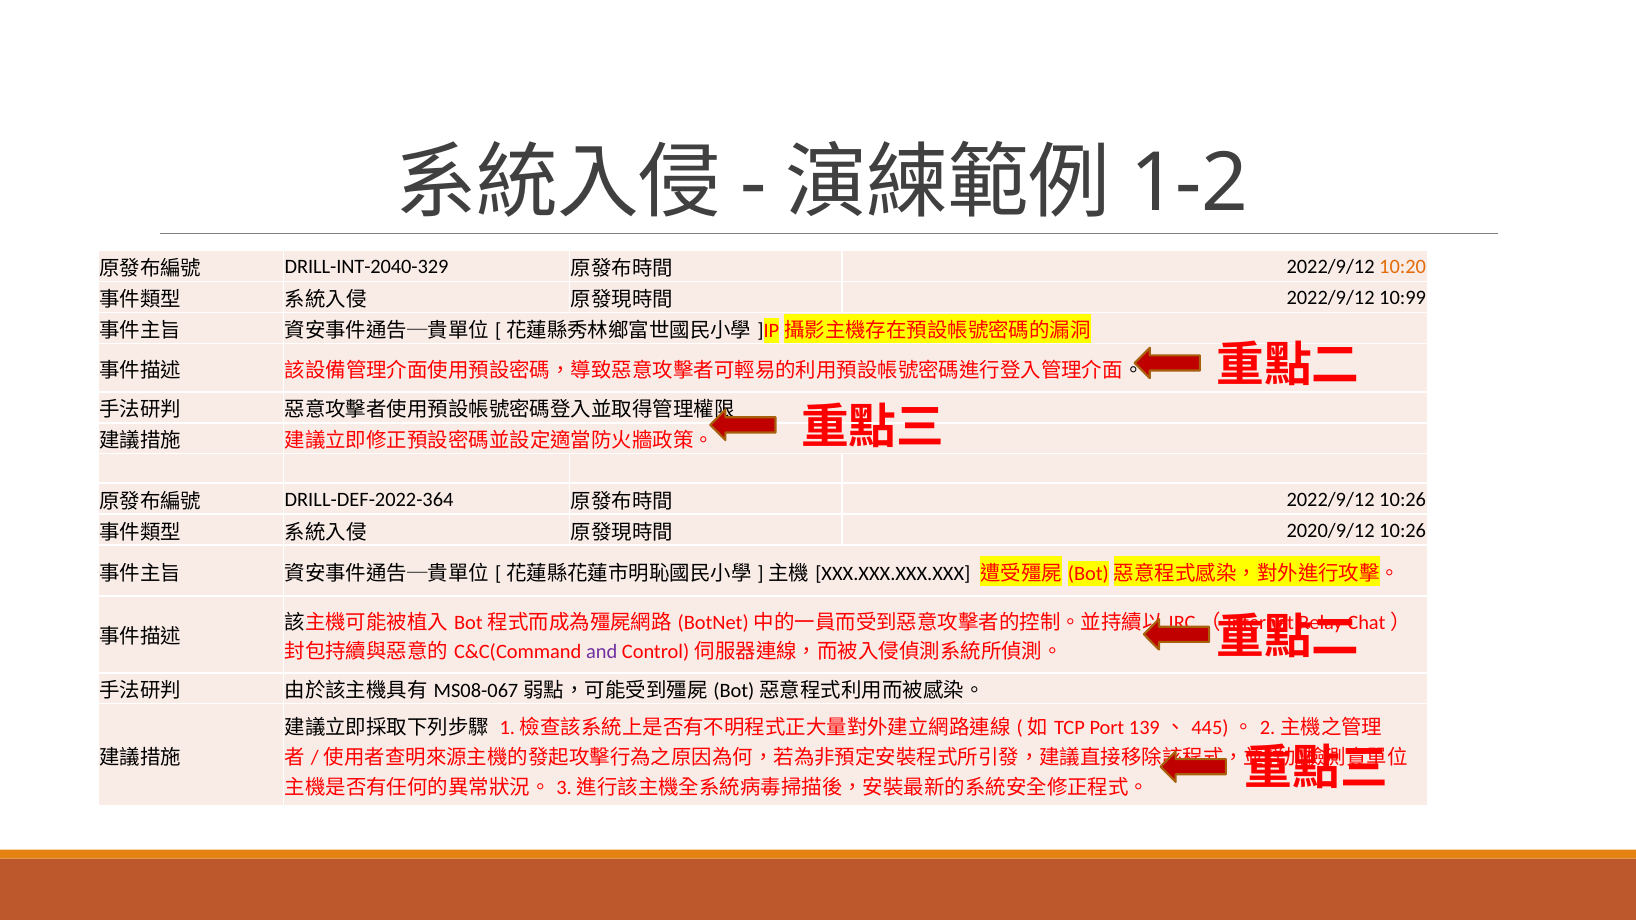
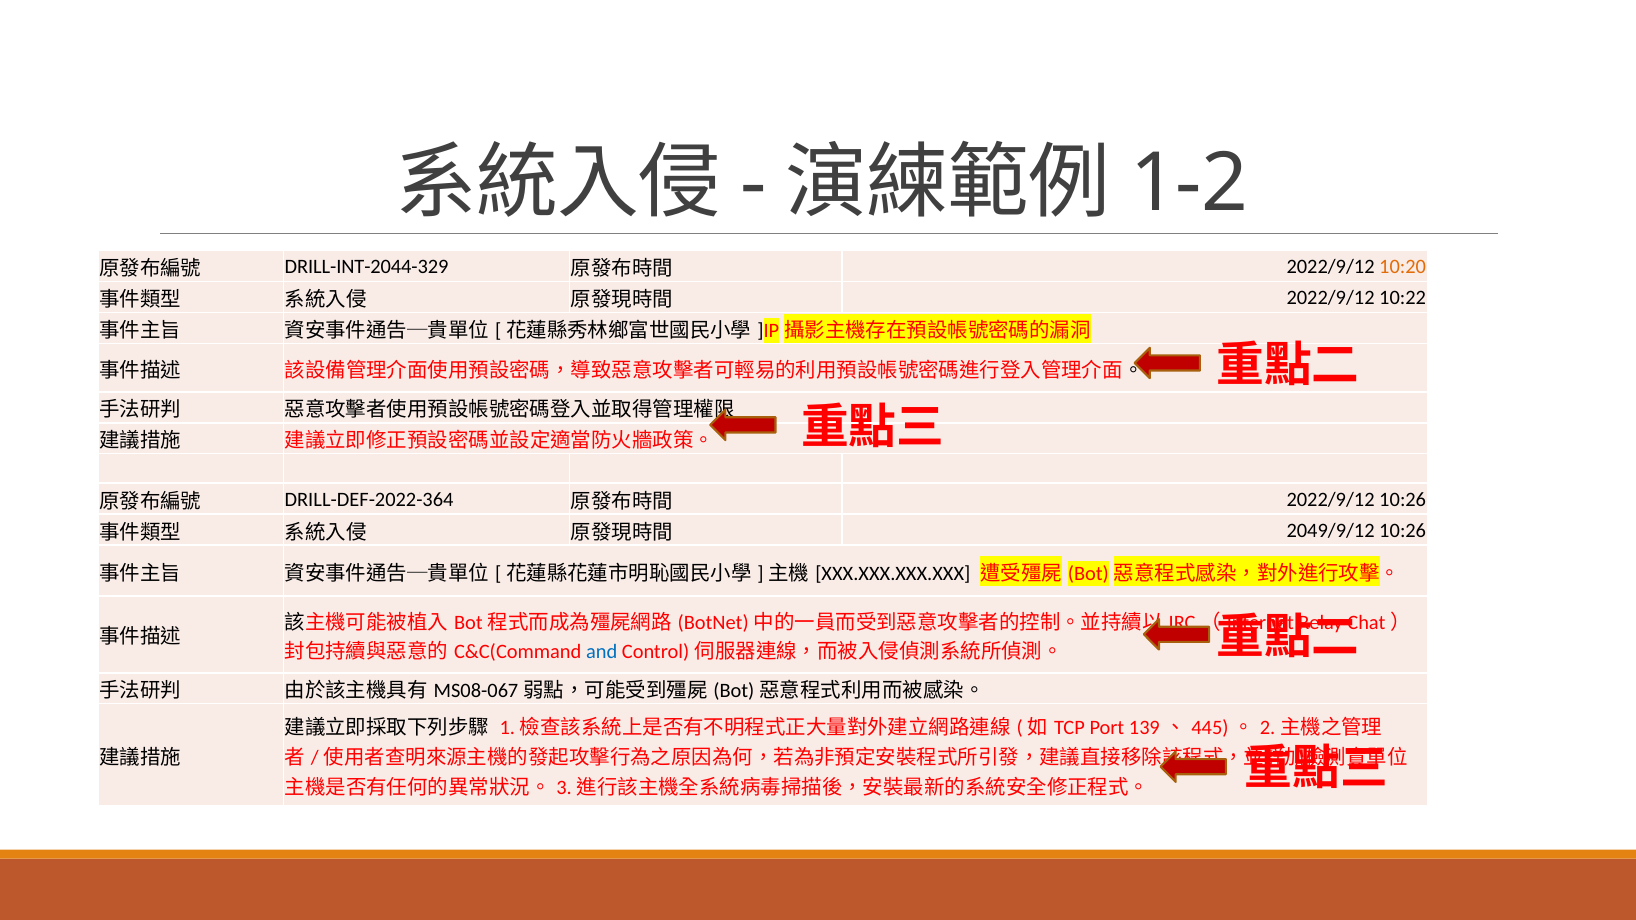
DRILL-INT-2040-329: DRILL-INT-2040-329 -> DRILL-INT-2044-329
10:99: 10:99 -> 10:22
2020/9/12: 2020/9/12 -> 2049/9/12
and colour: purple -> blue
